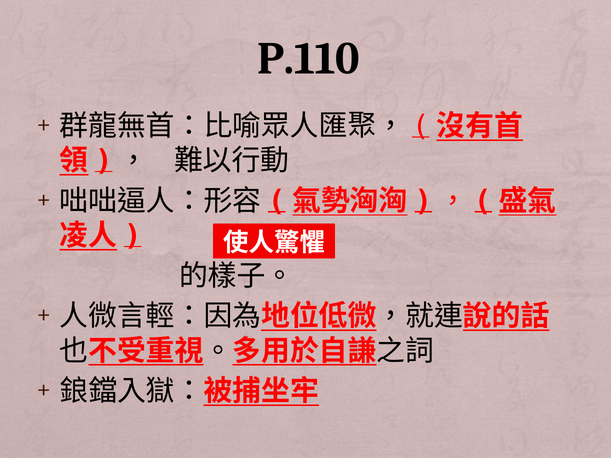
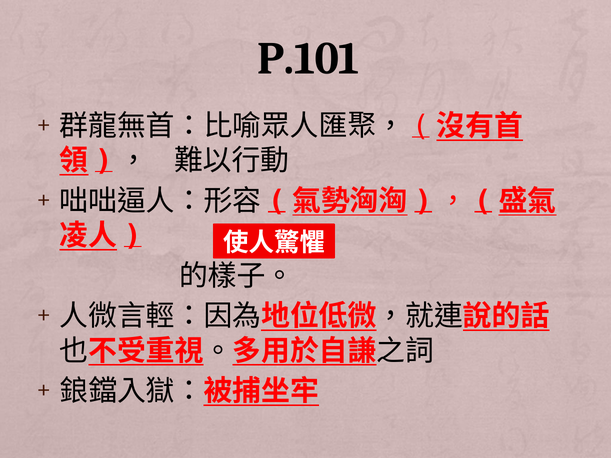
P.110: P.110 -> P.101
